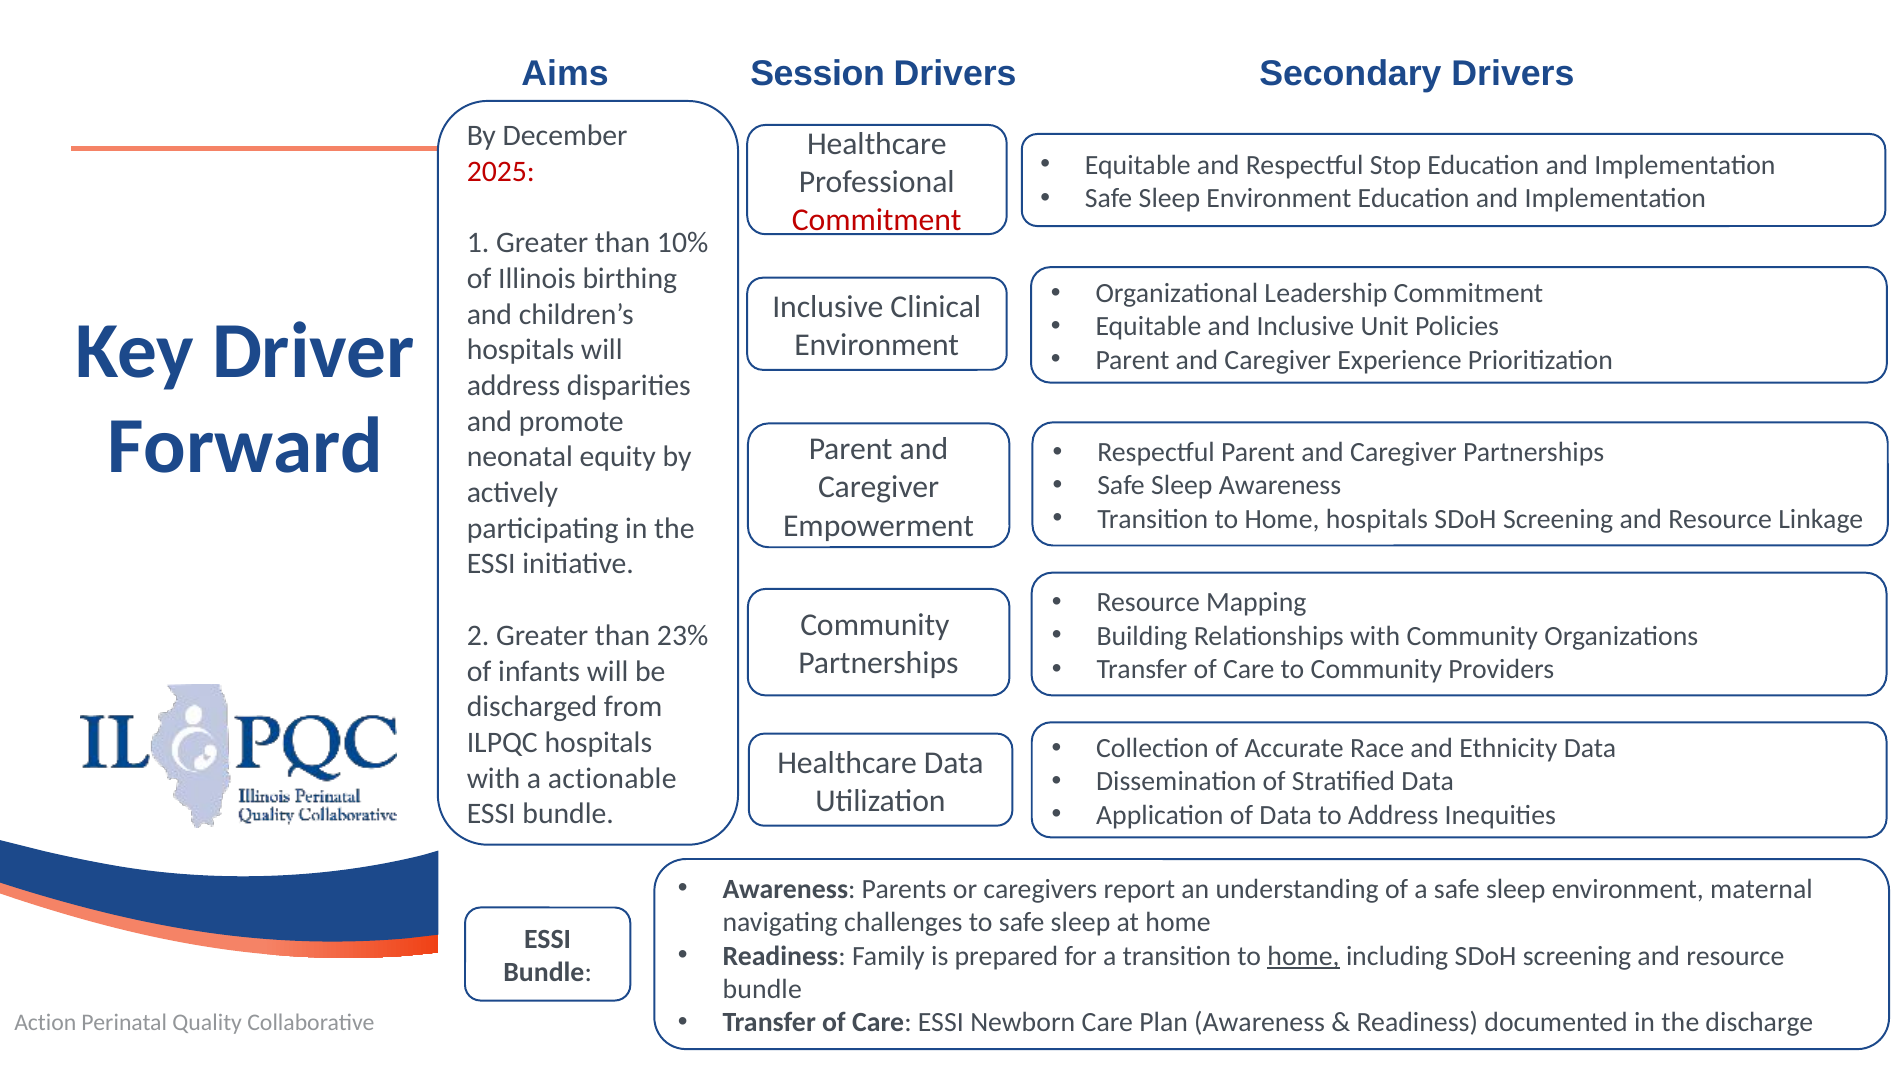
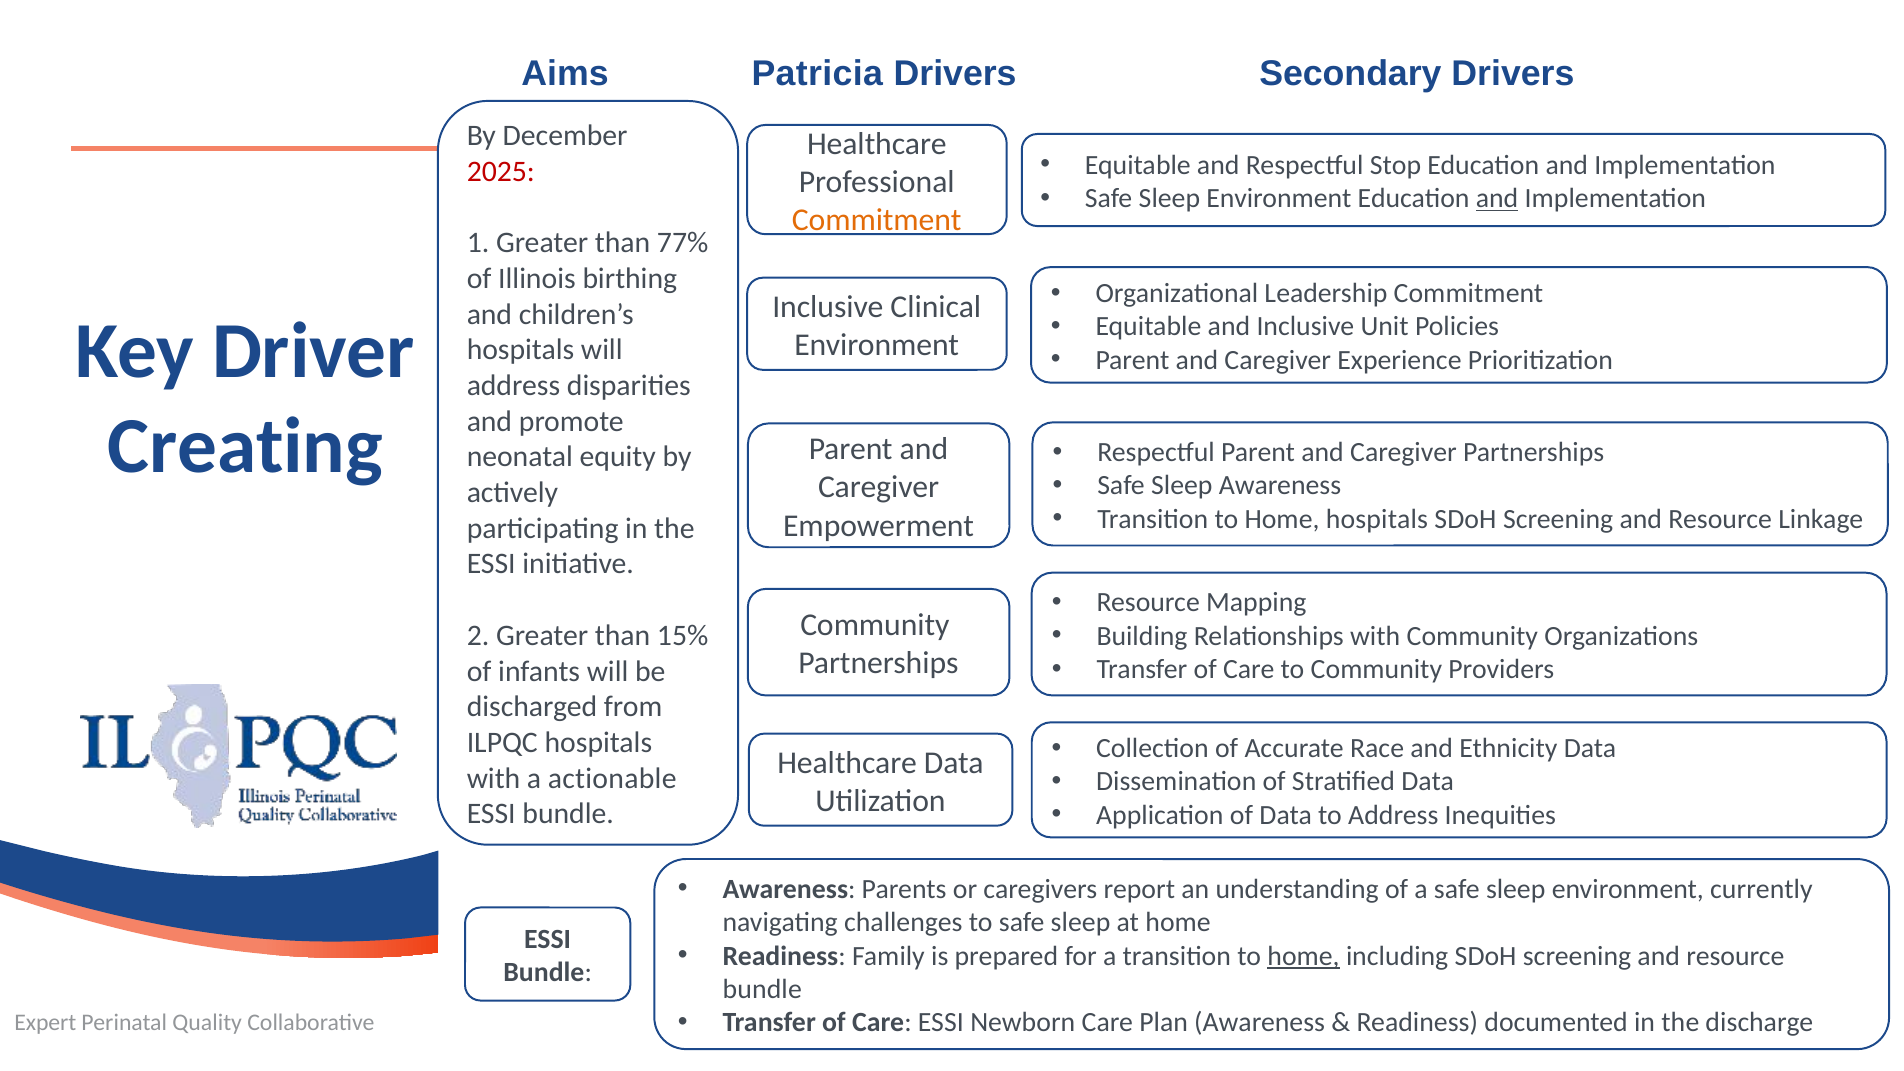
Session: Session -> Patricia
and at (1497, 199) underline: none -> present
Commitment at (877, 220) colour: red -> orange
10%: 10% -> 77%
Forward: Forward -> Creating
23%: 23% -> 15%
maternal: maternal -> currently
Action: Action -> Expert
